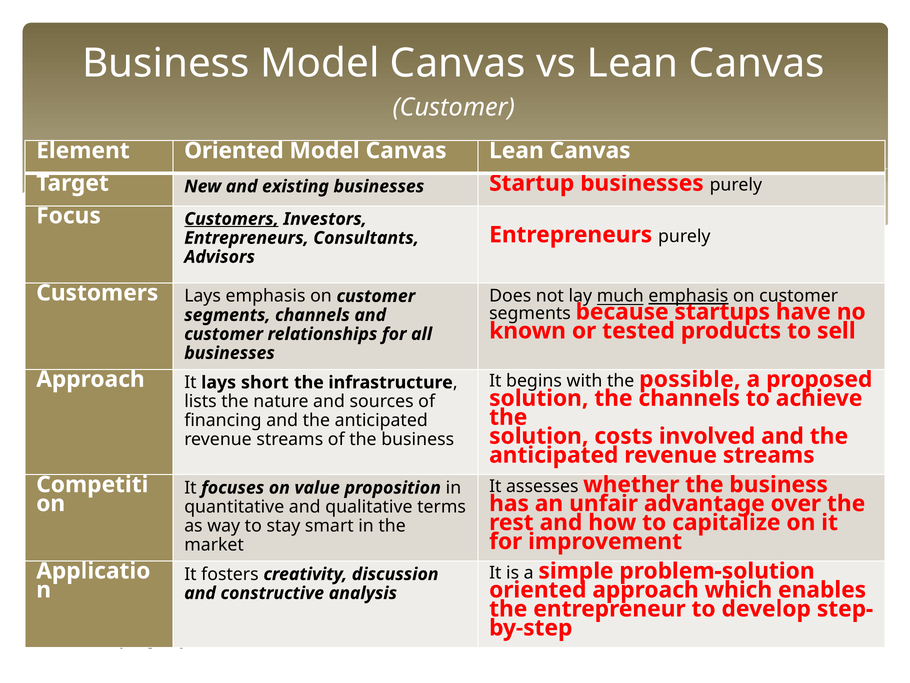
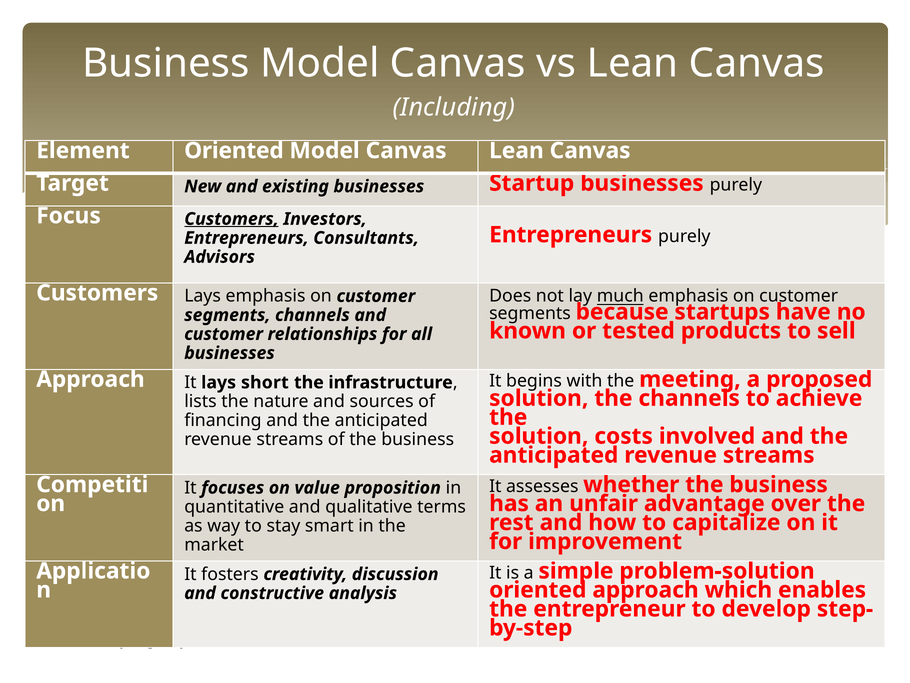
Customer at (454, 107): Customer -> Including
emphasis at (688, 296) underline: present -> none
possible: possible -> meeting
